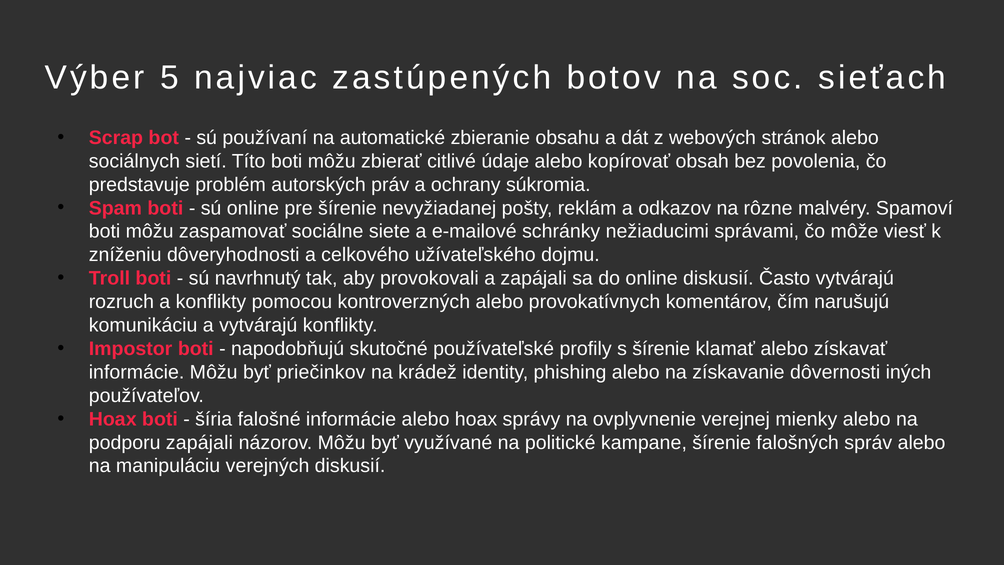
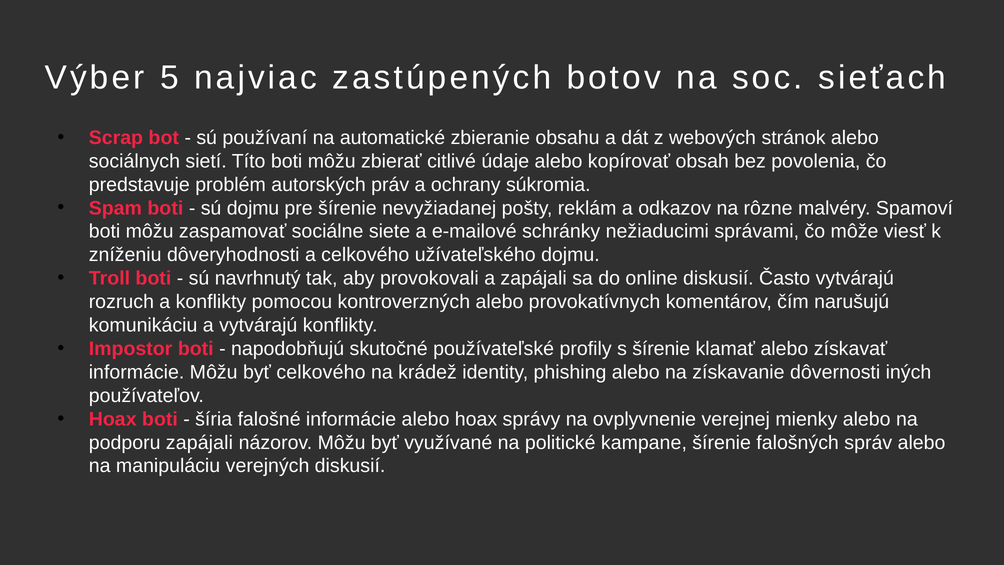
sú online: online -> dojmu
byť priečinkov: priečinkov -> celkového
